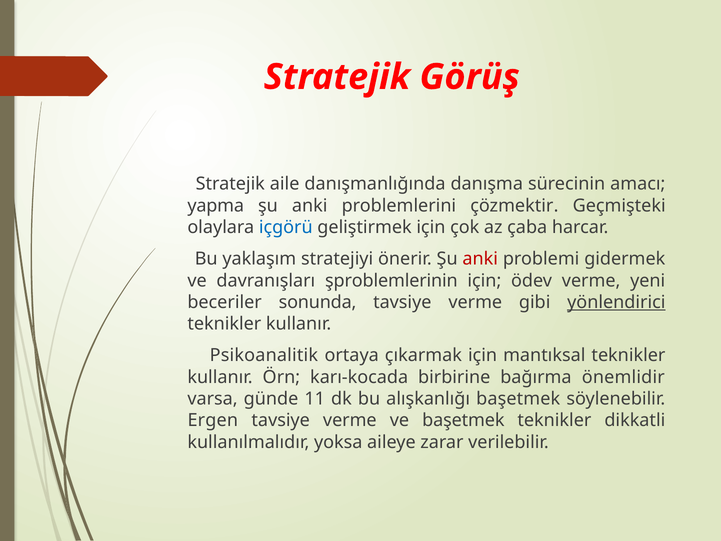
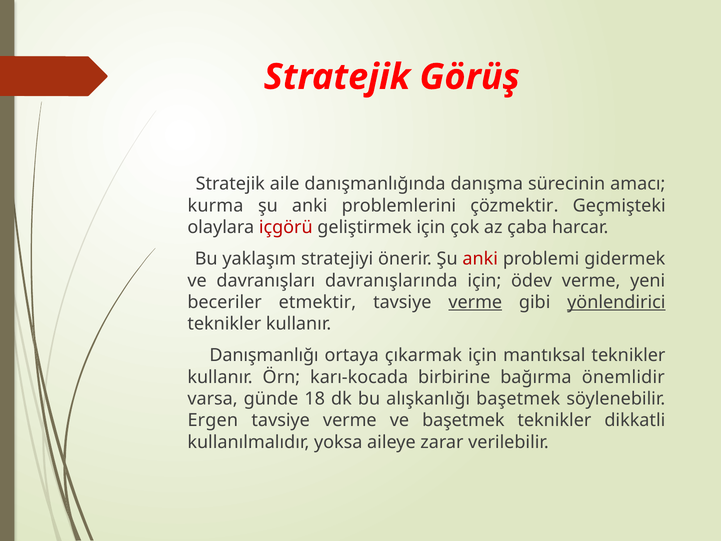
yapma: yapma -> kurma
içgörü colour: blue -> red
şproblemlerinin: şproblemlerinin -> davranışlarında
sonunda: sonunda -> etmektir
verme at (475, 302) underline: none -> present
Psikoanalitik: Psikoanalitik -> Danışmanlığı
11: 11 -> 18
